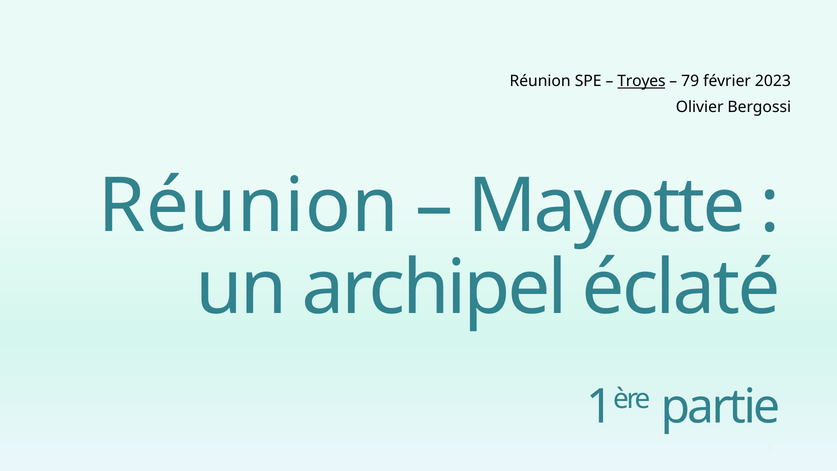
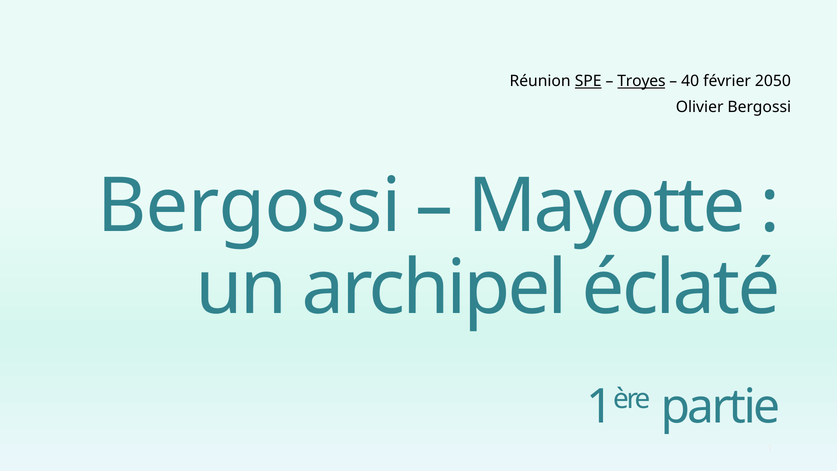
SPE underline: none -> present
79: 79 -> 40
2023: 2023 -> 2050
Réunion at (249, 206): Réunion -> Bergossi
